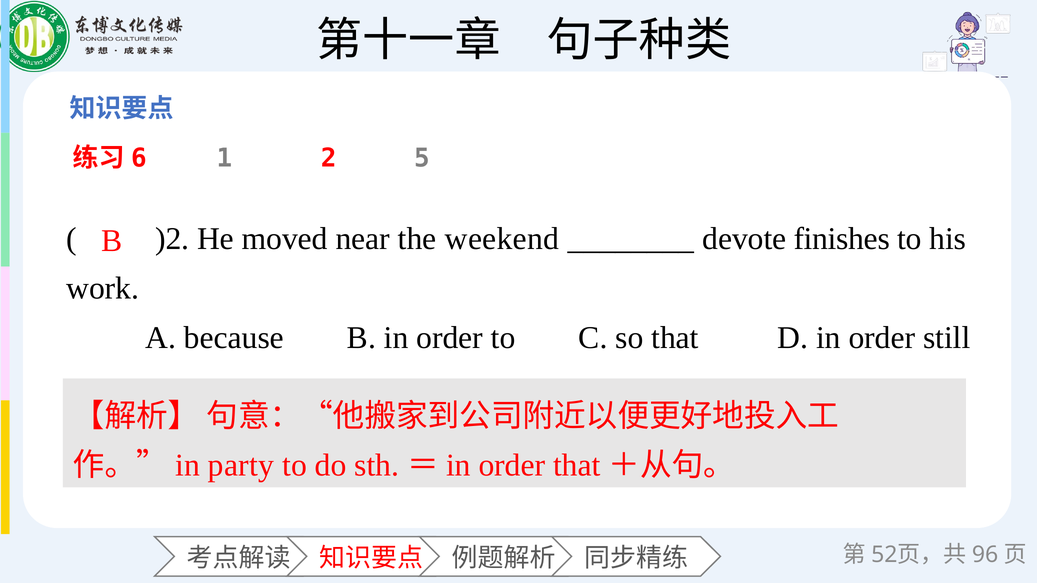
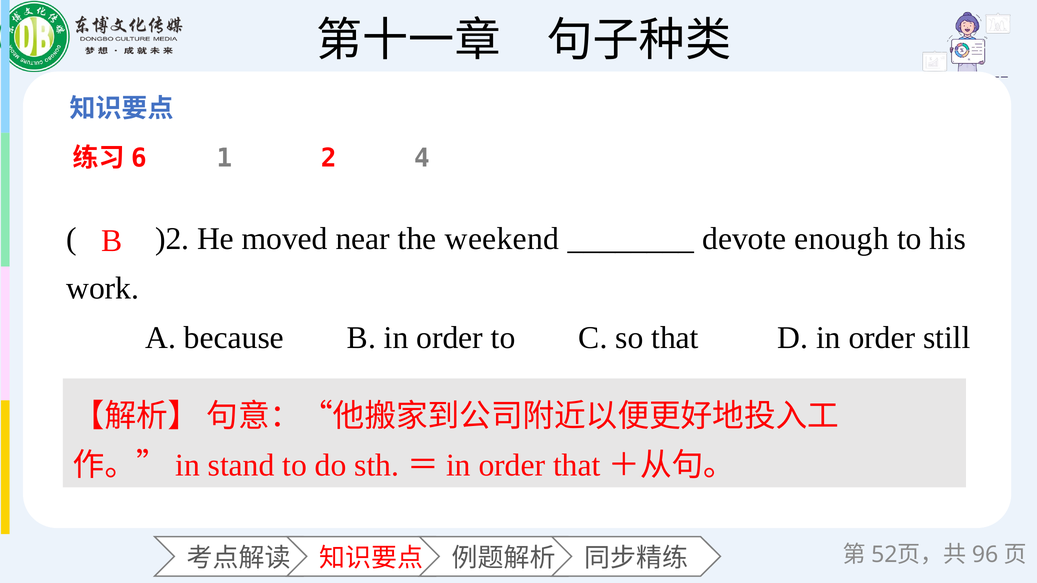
5: 5 -> 4
finishes: finishes -> enough
party: party -> stand
